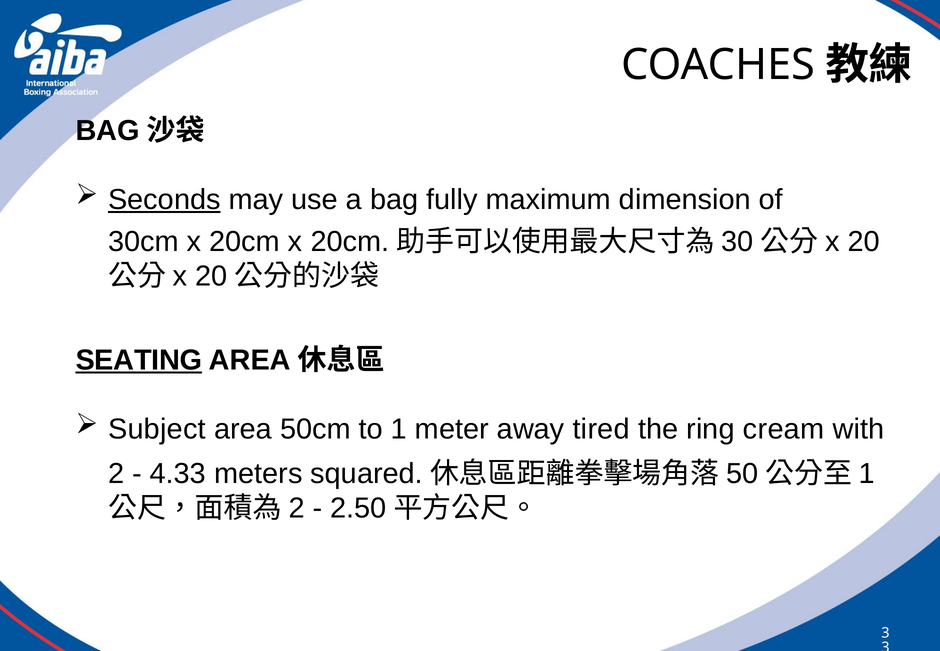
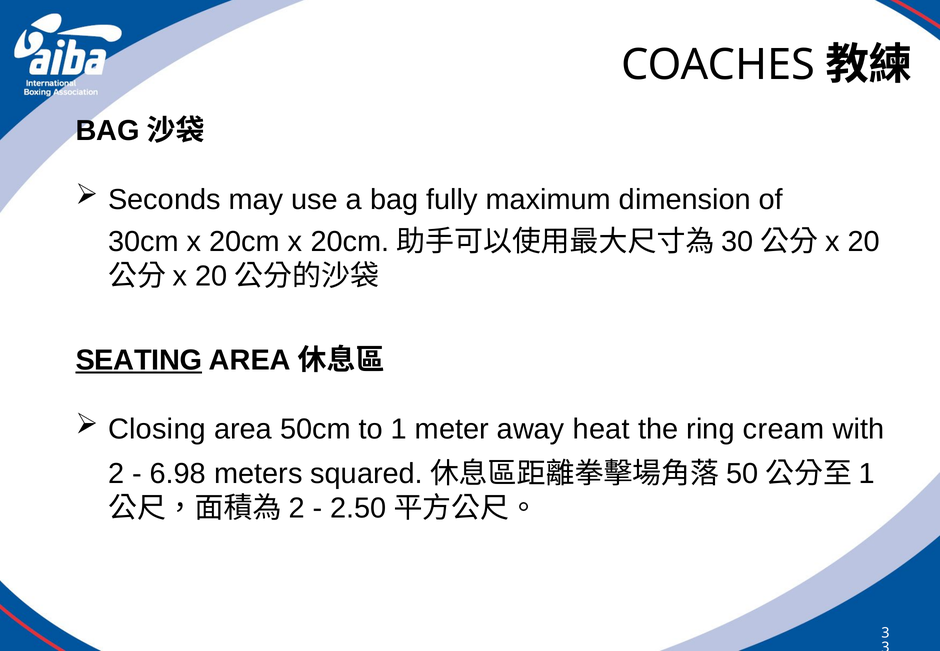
Seconds underline: present -> none
Subject: Subject -> Closing
tired: tired -> heat
4.33: 4.33 -> 6.98
